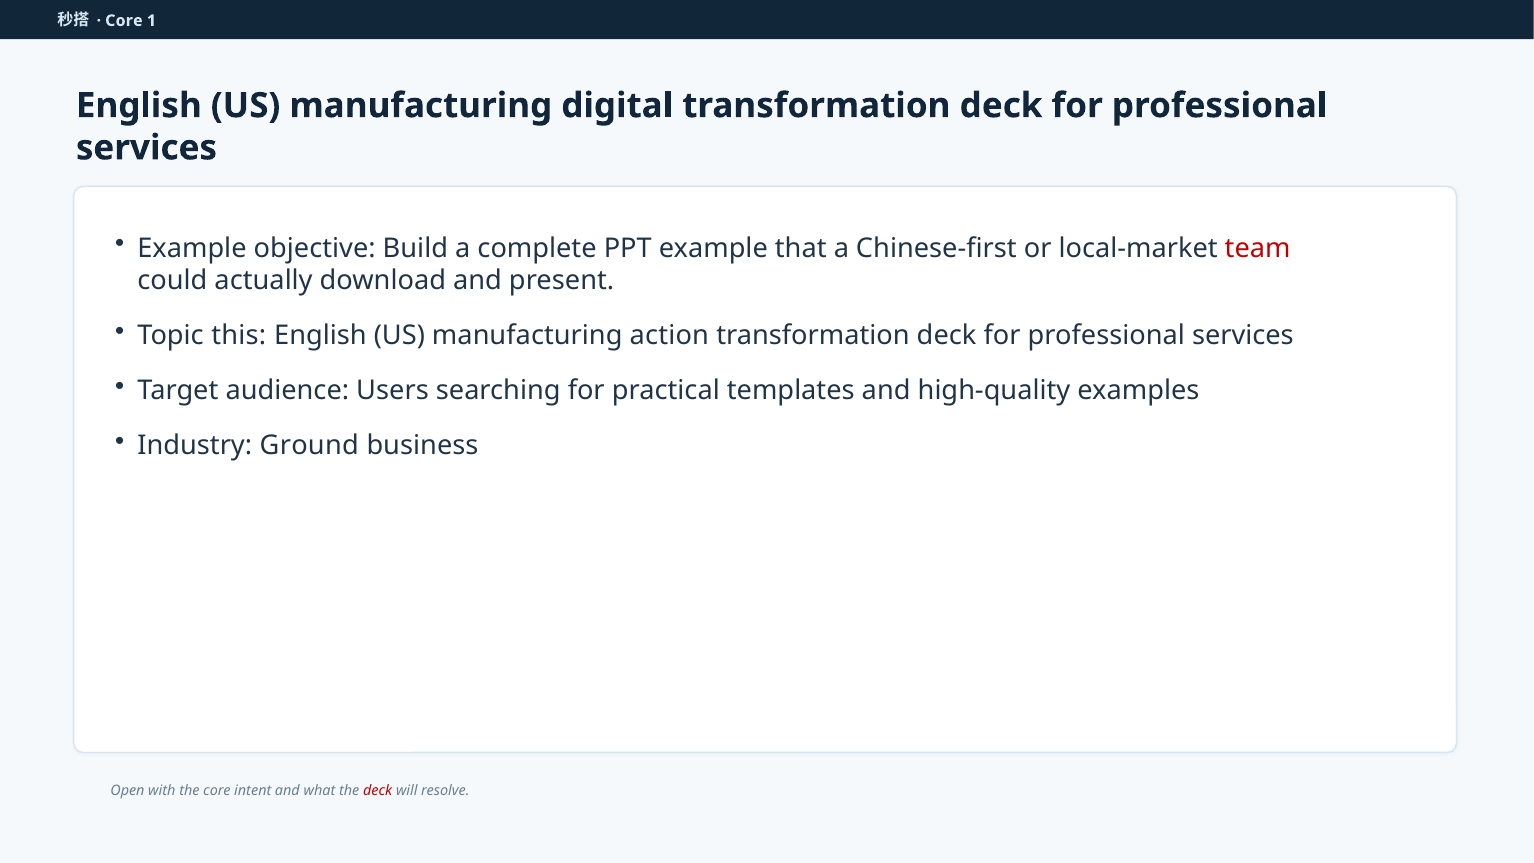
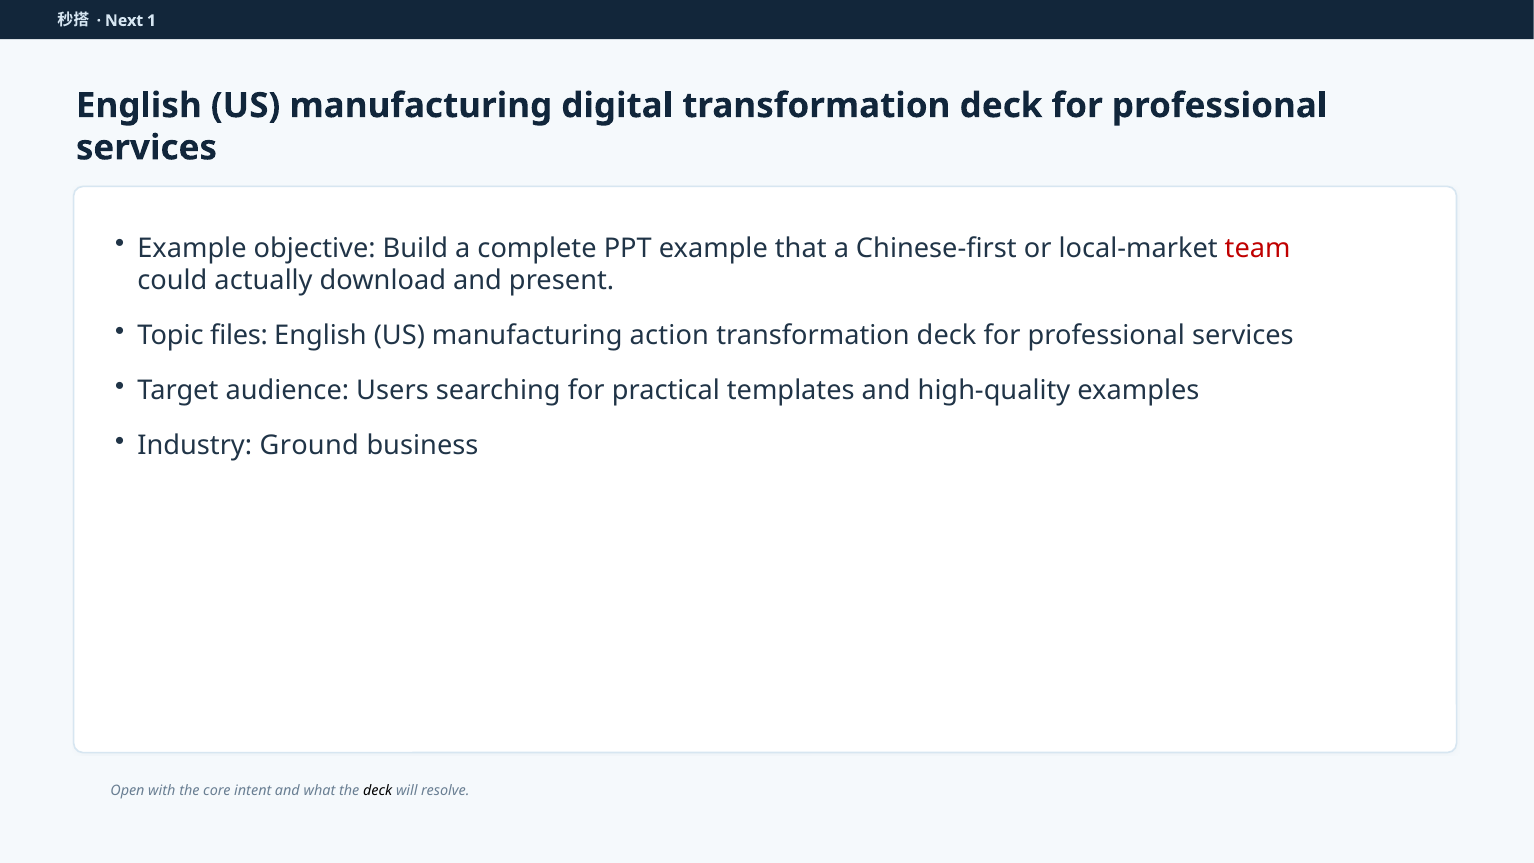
Core at (124, 21): Core -> Next
this: this -> files
deck at (378, 790) colour: red -> black
